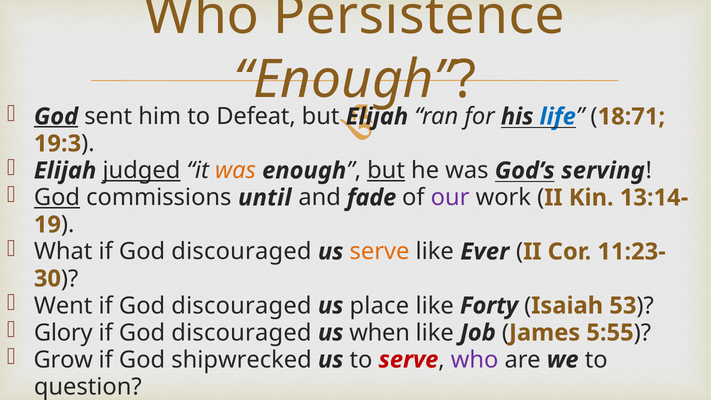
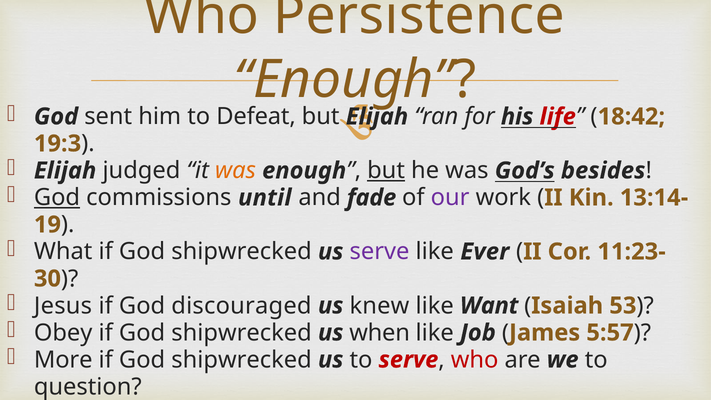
God at (56, 117) underline: present -> none
life colour: blue -> red
18:71: 18:71 -> 18:42
judged underline: present -> none
serving: serving -> besides
What if God discouraged: discouraged -> shipwrecked
serve at (380, 252) colour: orange -> purple
Went: Went -> Jesus
place: place -> knew
Forty: Forty -> Want
Glory: Glory -> Obey
discouraged at (241, 333): discouraged -> shipwrecked
5:55: 5:55 -> 5:57
Grow: Grow -> More
who at (475, 360) colour: purple -> red
